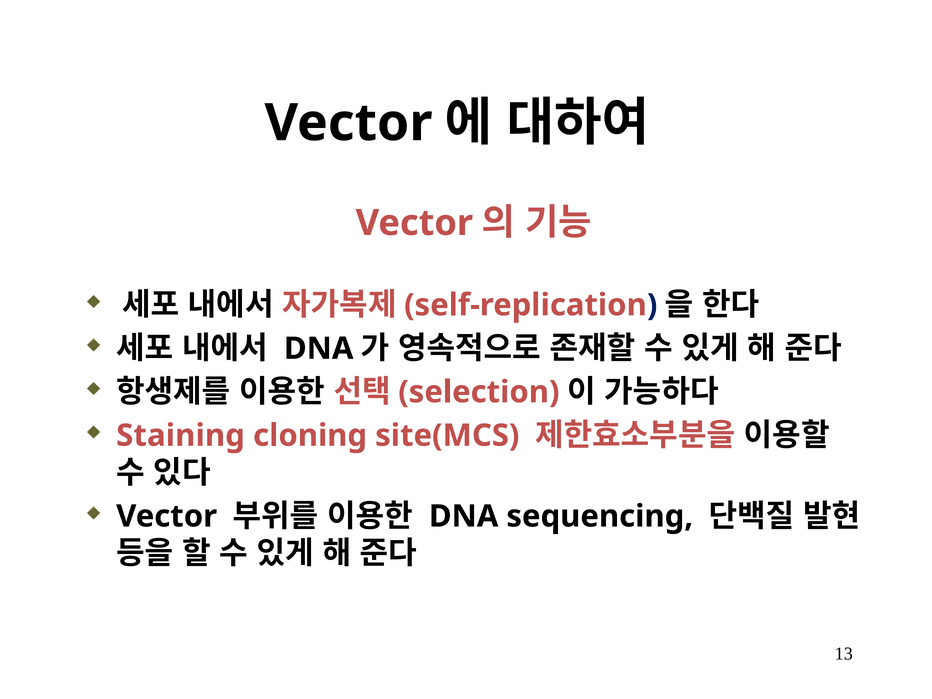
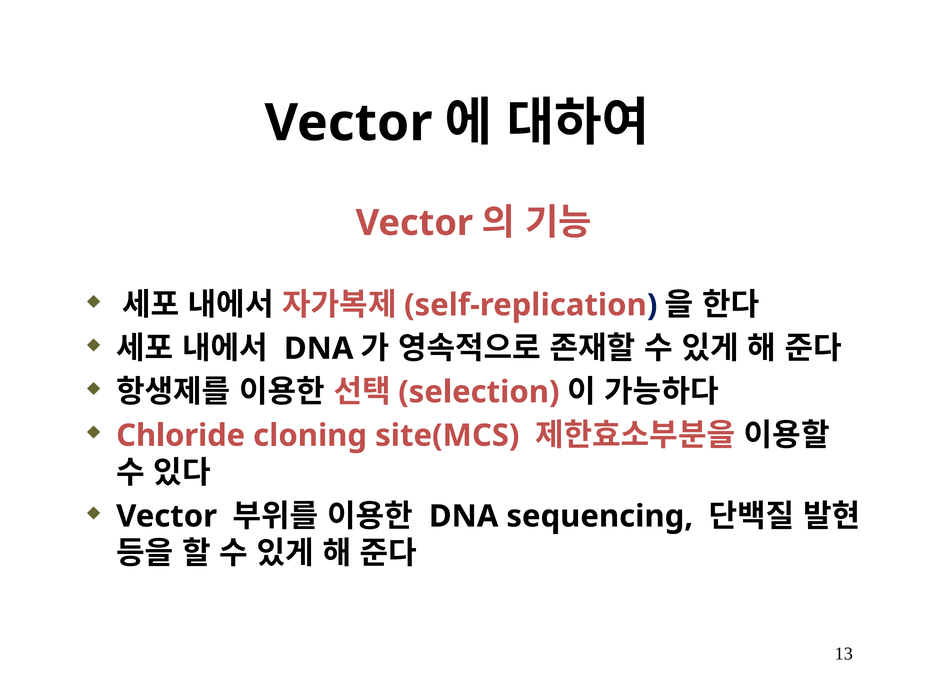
Staining: Staining -> Chloride
